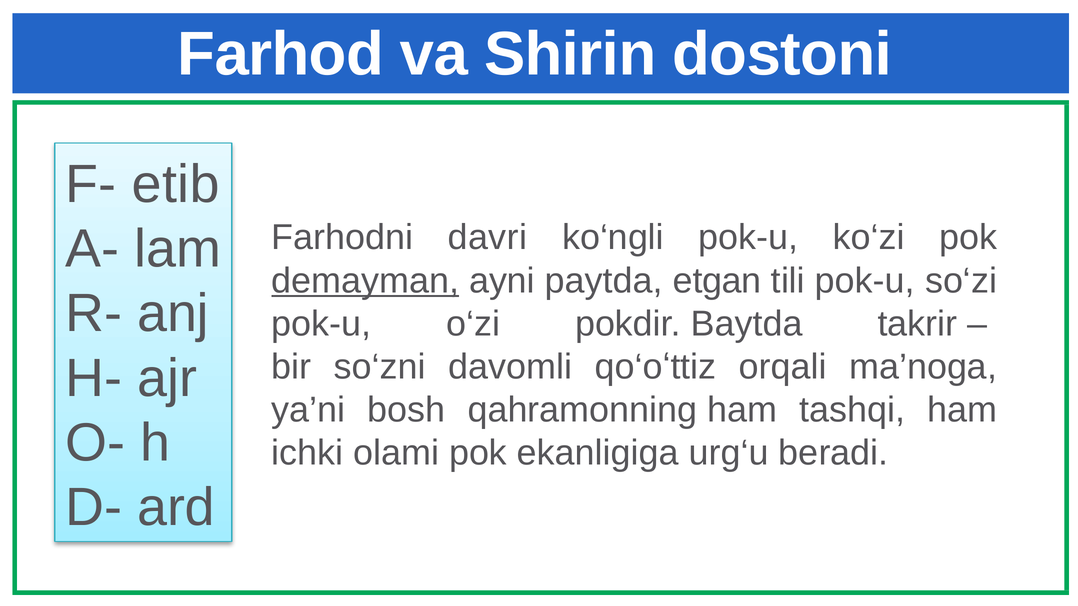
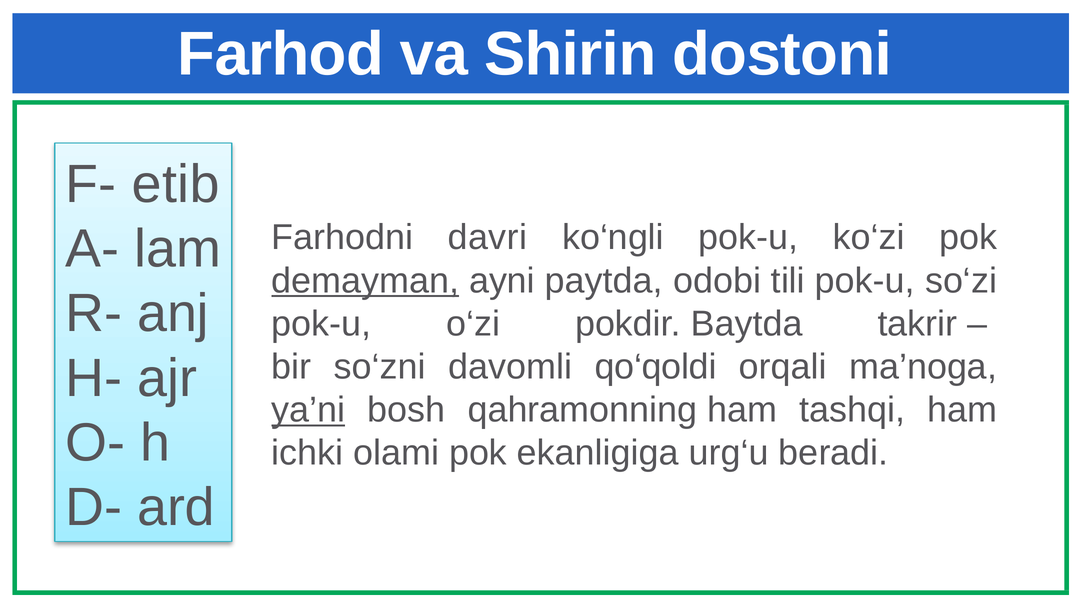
etgan: etgan -> odobi
qo‘oʻttiz: qo‘oʻttiz -> qo‘qoldi
ya’ni underline: none -> present
